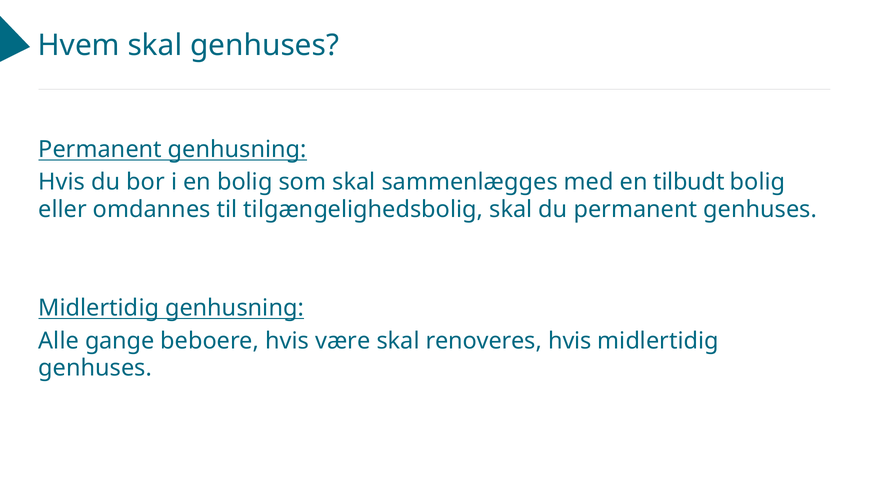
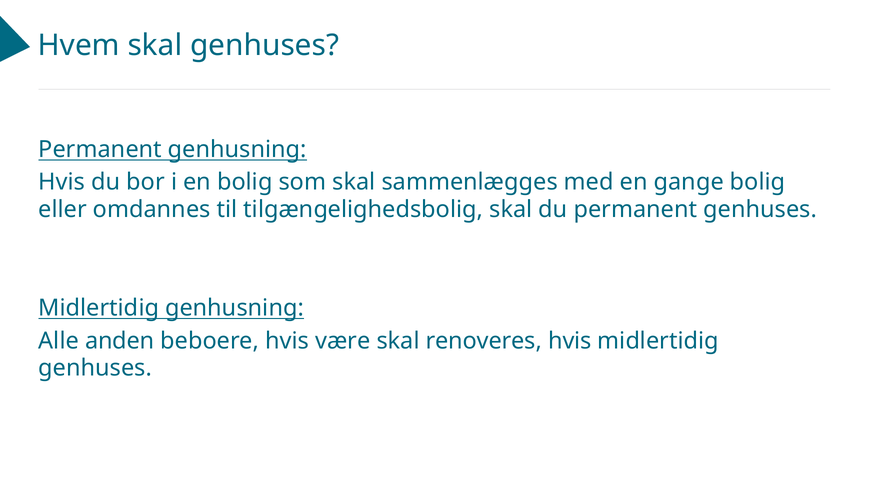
tilbudt: tilbudt -> gange
gange: gange -> anden
